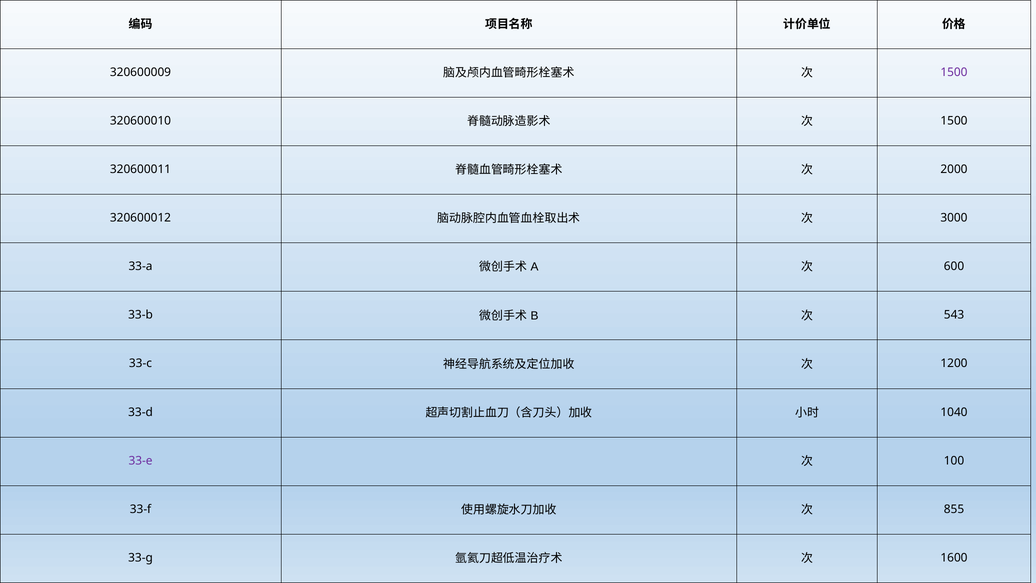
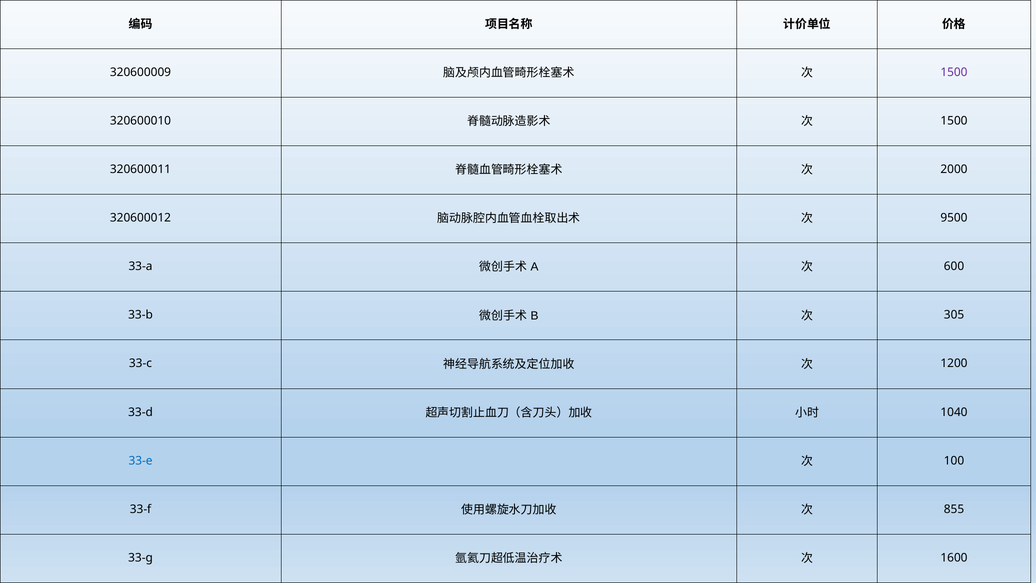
3000: 3000 -> 9500
543: 543 -> 305
33-e colour: purple -> blue
